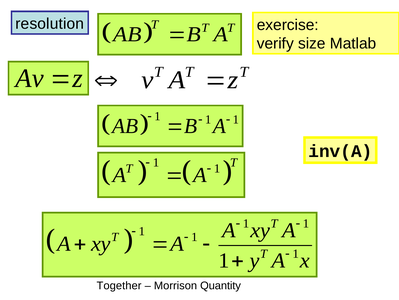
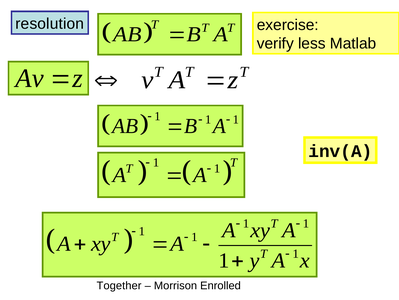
size: size -> less
Quantity: Quantity -> Enrolled
